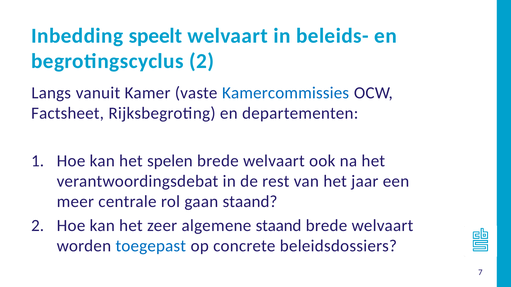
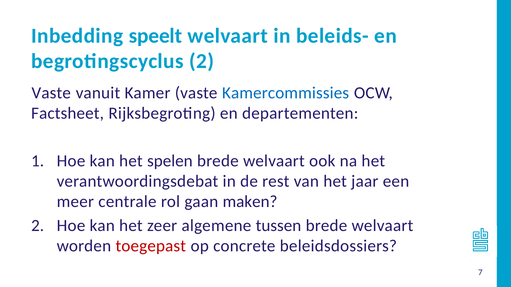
Langs at (51, 93): Langs -> Vaste
gaan staand: staand -> maken
algemene staand: staand -> tussen
toegepast colour: blue -> red
